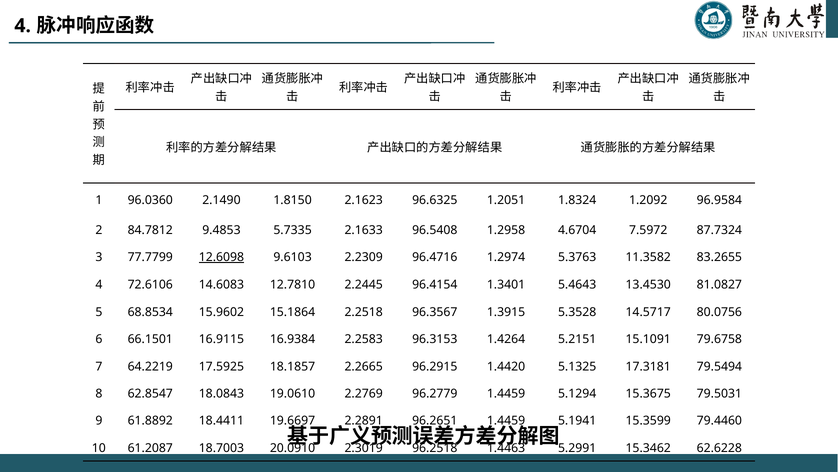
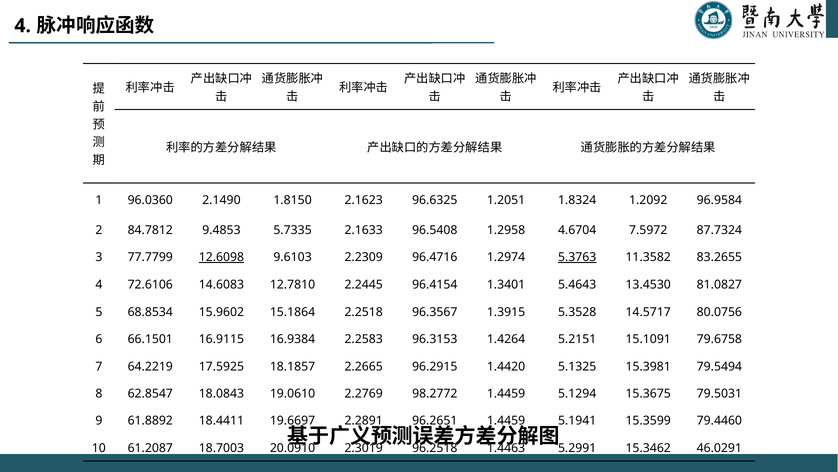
5.3763 underline: none -> present
17.3181: 17.3181 -> 15.3981
96.2779: 96.2779 -> 98.2772
62.6228: 62.6228 -> 46.0291
